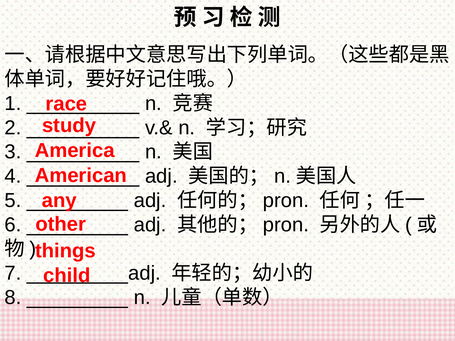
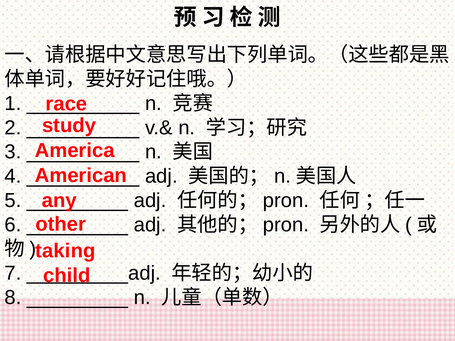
things: things -> taking
